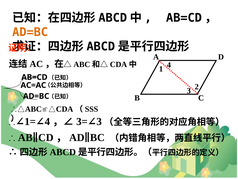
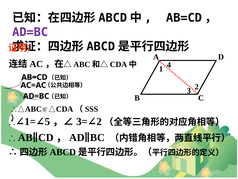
AD=BC at (30, 32) colour: orange -> purple
3 at (99, 121): 3 -> 2
4 at (47, 121): 4 -> 5
